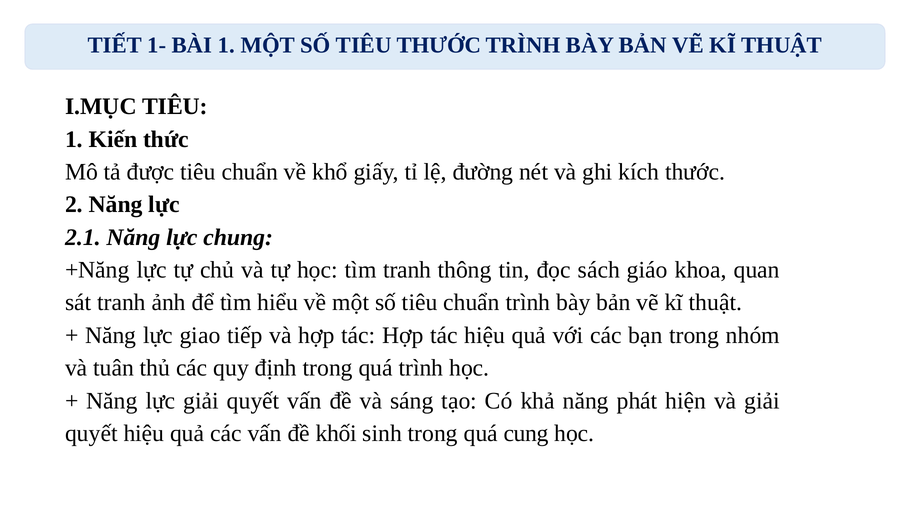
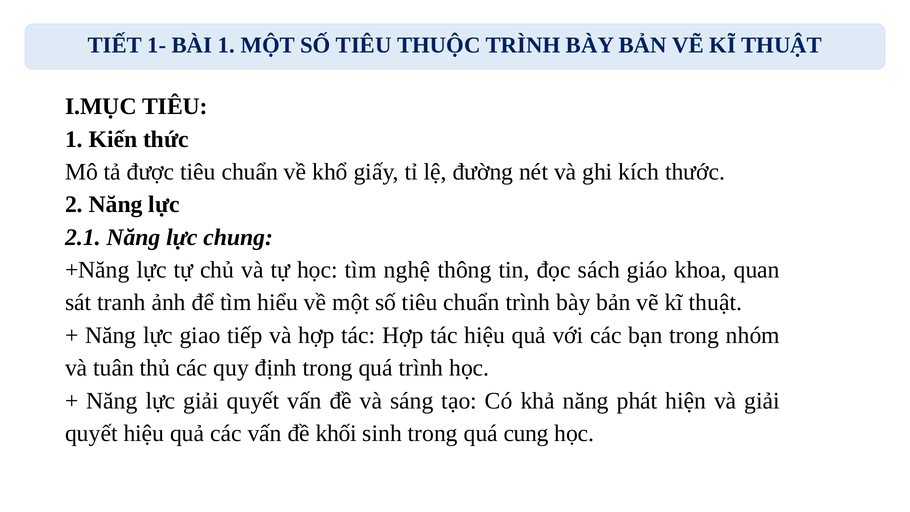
TIÊU THƯỚC: THƯỚC -> THUỘC
tìm tranh: tranh -> nghệ
